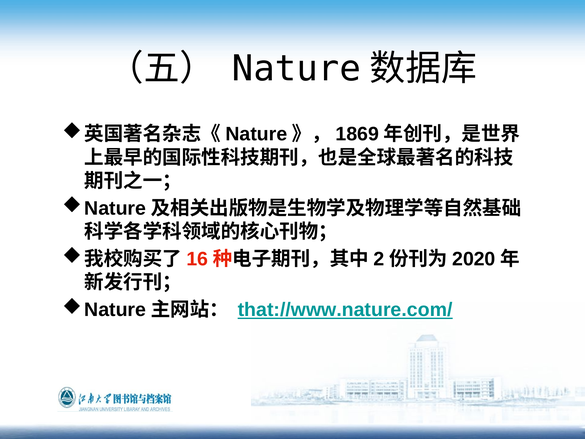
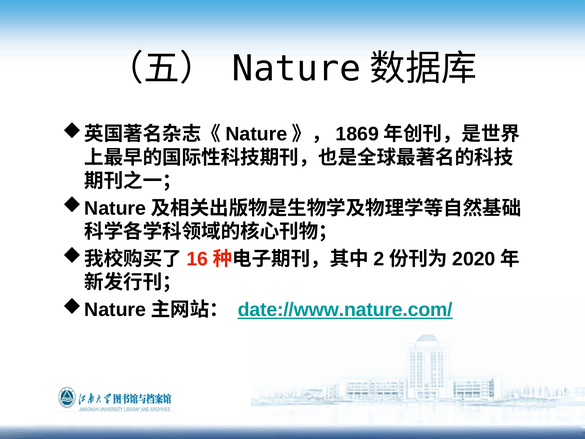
that://www.nature.com/: that://www.nature.com/ -> date://www.nature.com/
